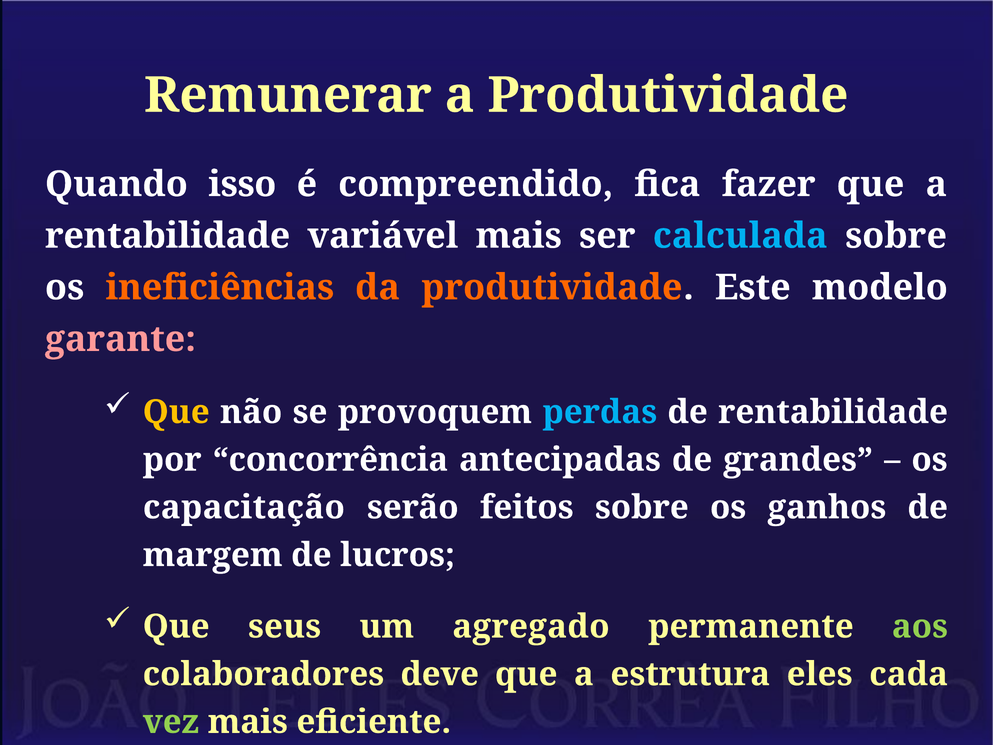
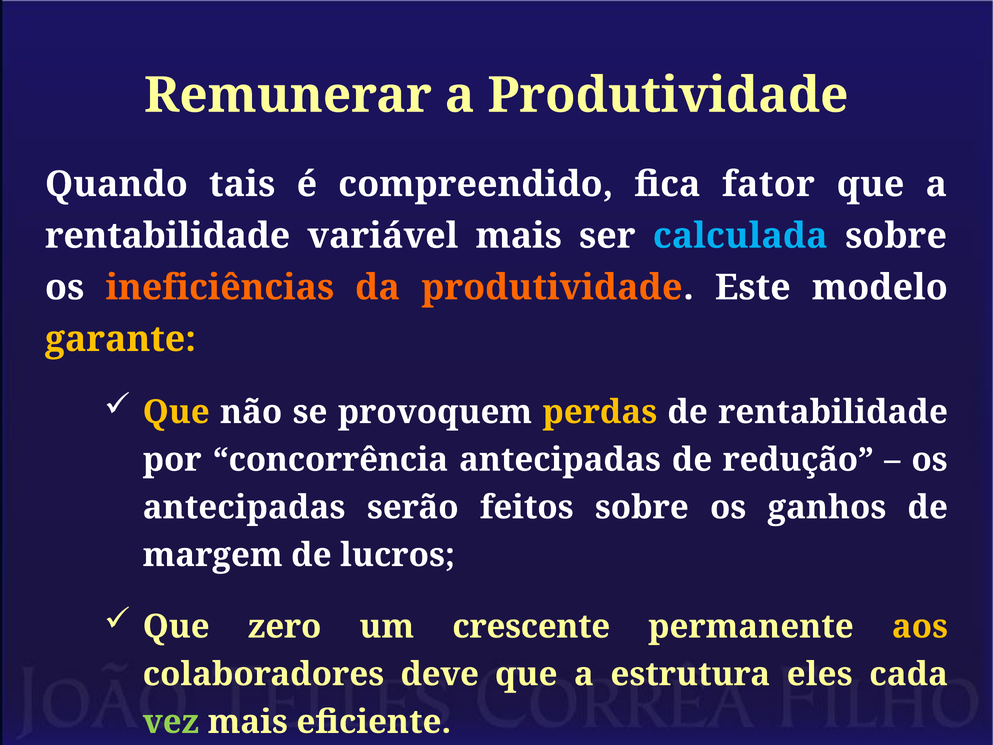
isso: isso -> tais
fazer: fazer -> fator
garante colour: pink -> yellow
perdas colour: light blue -> yellow
grandes: grandes -> redução
capacitação at (244, 507): capacitação -> antecipadas
seus: seus -> zero
agregado: agregado -> crescente
aos colour: light green -> yellow
